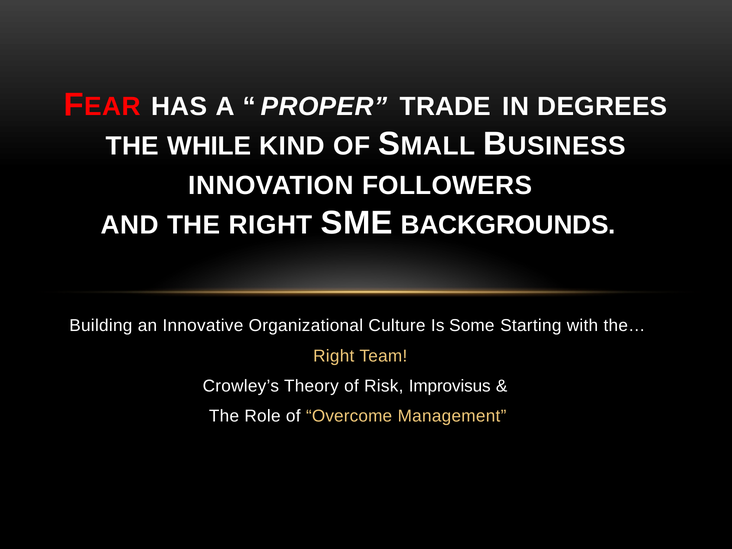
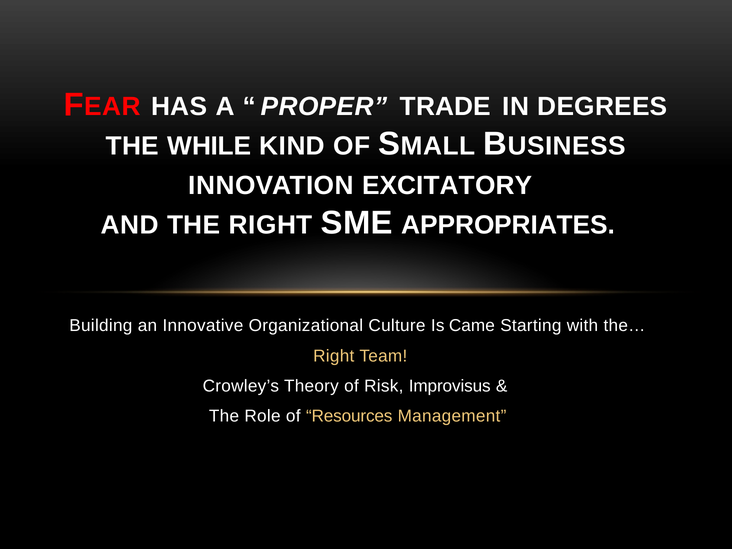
FOLLOWERS: FOLLOWERS -> EXCITATORY
BACKGROUNDS: BACKGROUNDS -> APPROPRIATES
Some: Some -> Came
Overcome: Overcome -> Resources
